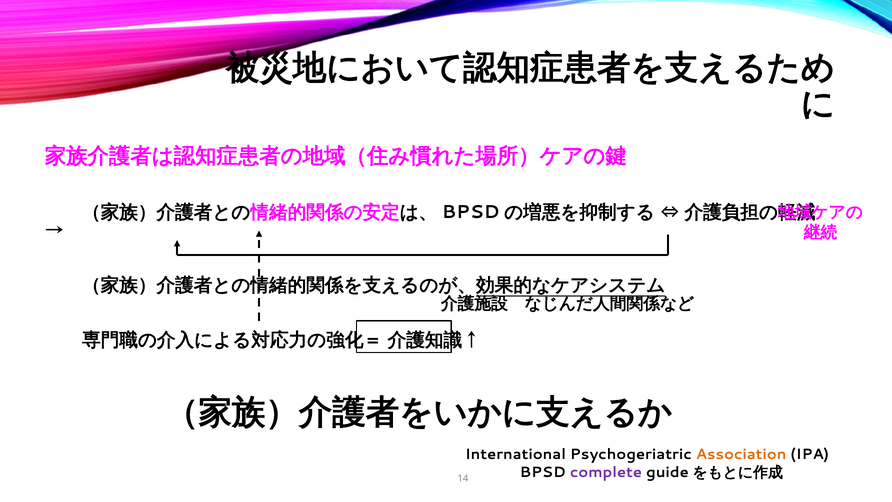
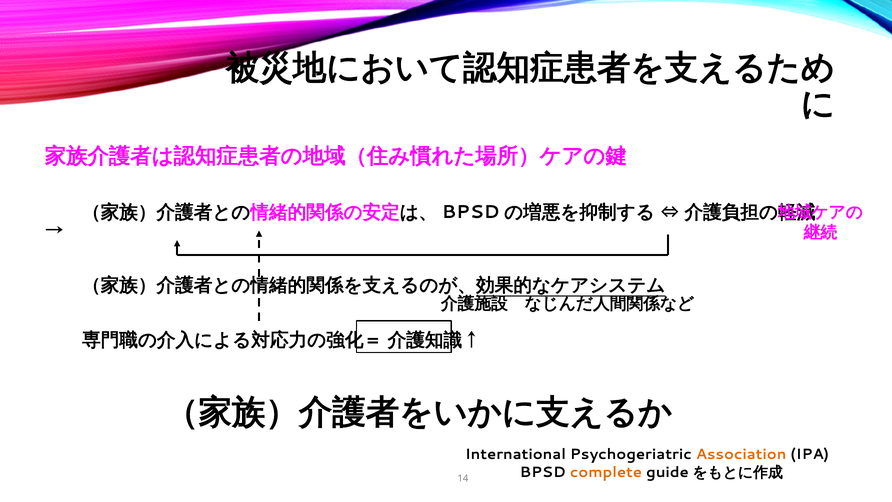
complete colour: purple -> orange
